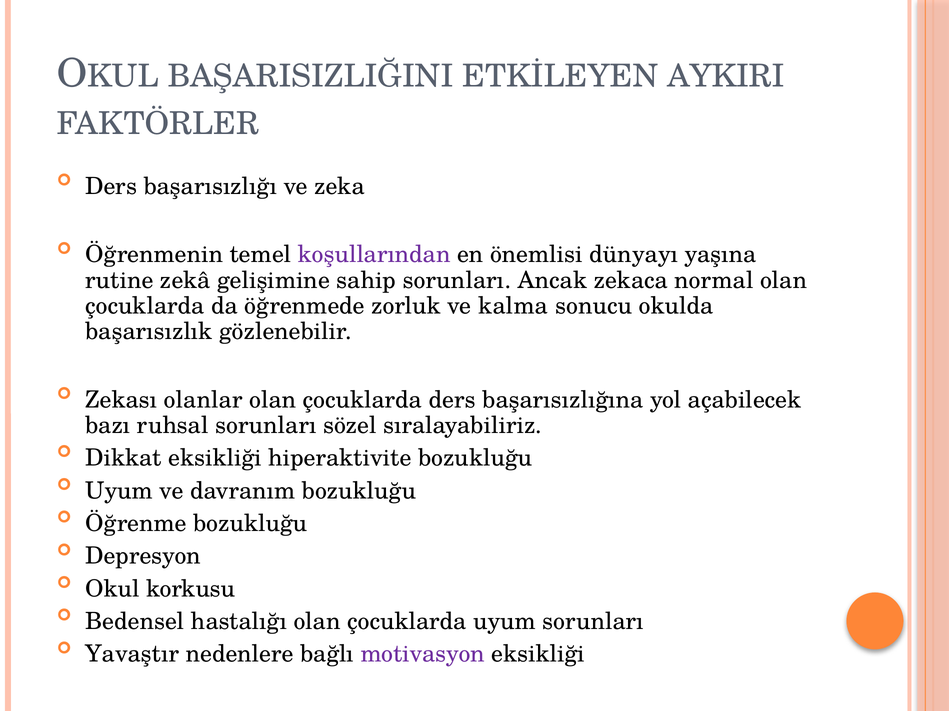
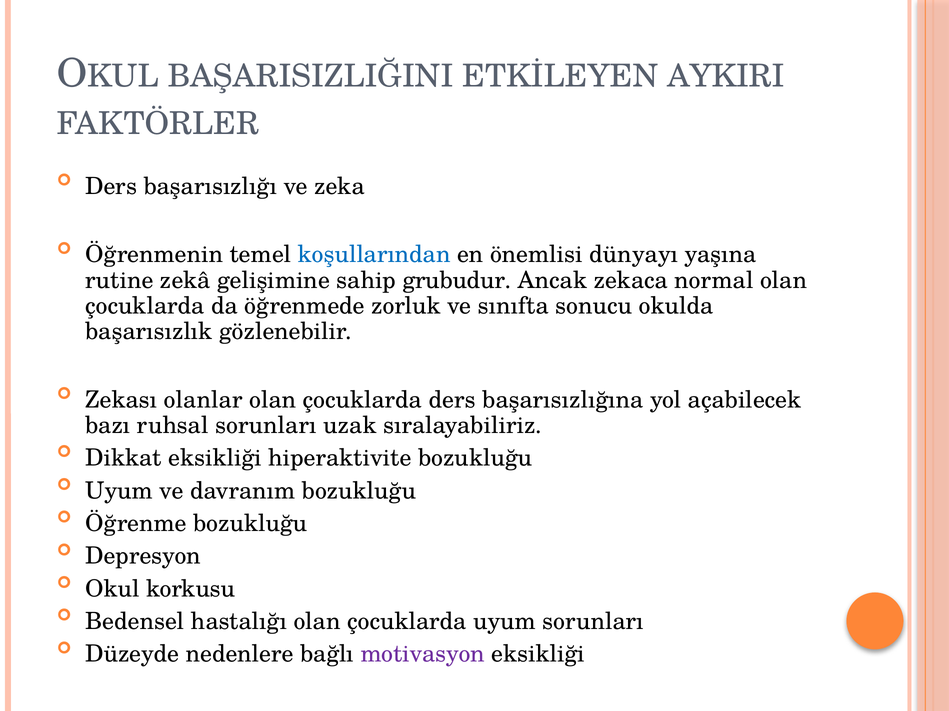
koşullarından colour: purple -> blue
sahip sorunları: sorunları -> grubudur
kalma: kalma -> sınıfta
sözel: sözel -> uzak
Yavaştır: Yavaştır -> Düzeyde
